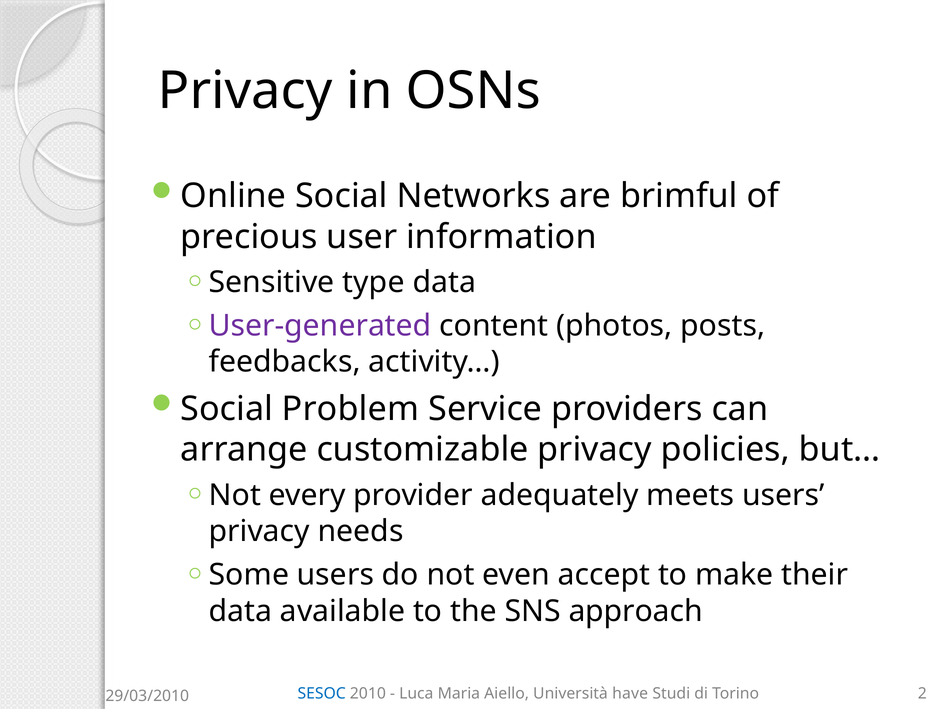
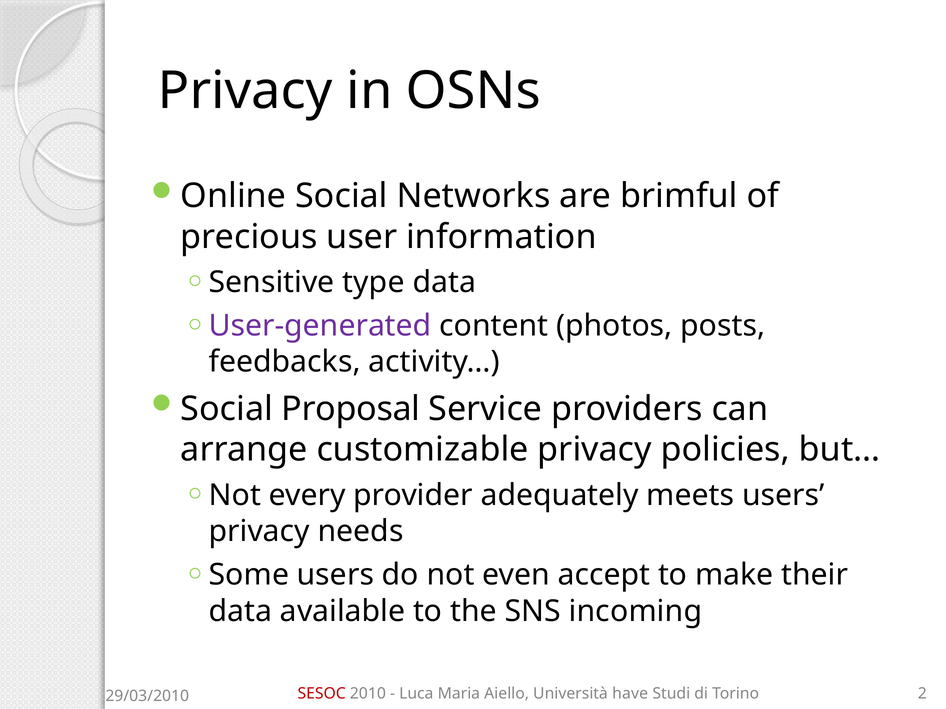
Problem: Problem -> Proposal
approach: approach -> incoming
SESOC colour: blue -> red
